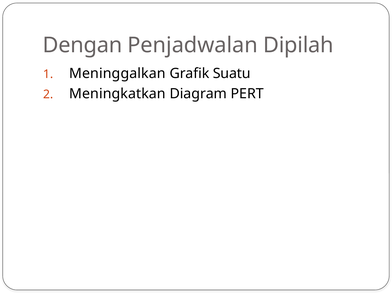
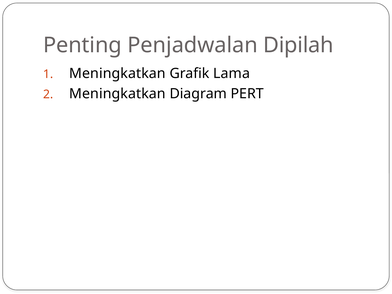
Dengan: Dengan -> Penting
Meninggalkan at (117, 73): Meninggalkan -> Meningkatkan
Suatu: Suatu -> Lama
